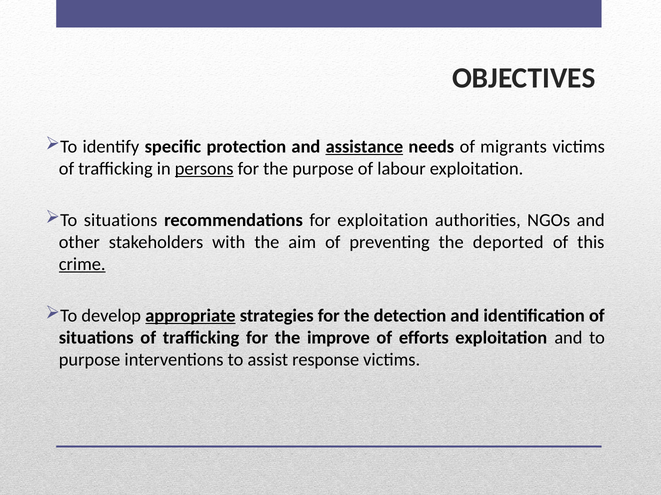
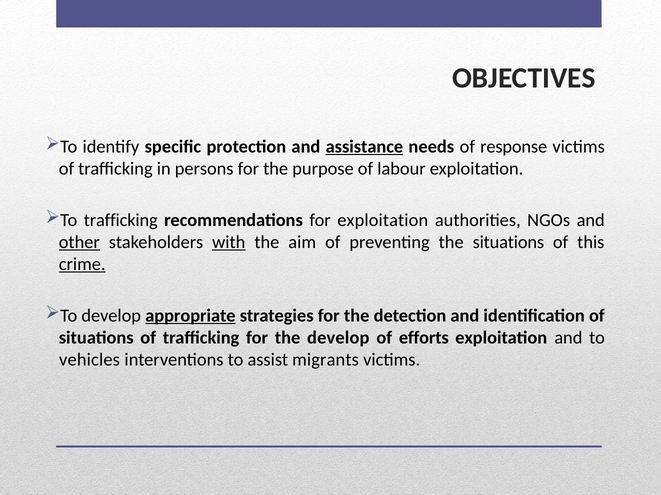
migrants: migrants -> response
persons underline: present -> none
To situations: situations -> trafficking
other underline: none -> present
with underline: none -> present
the deported: deported -> situations
the improve: improve -> develop
purpose at (90, 360): purpose -> vehicles
response: response -> migrants
